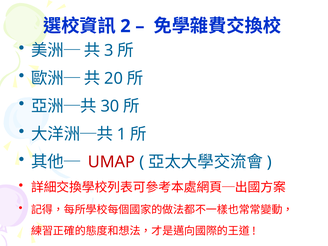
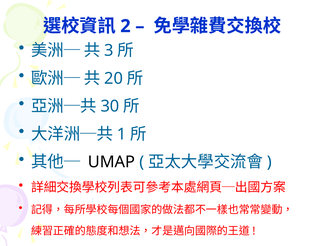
UMAP colour: red -> black
